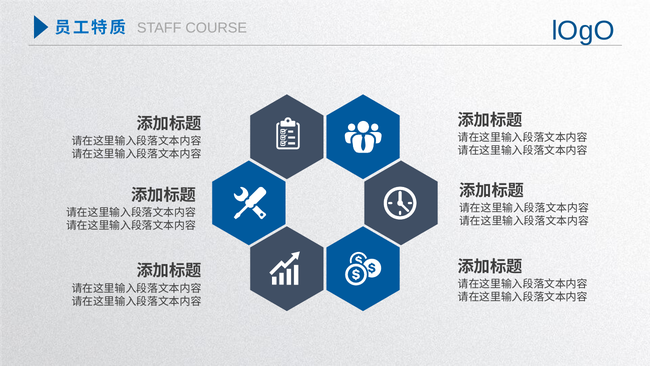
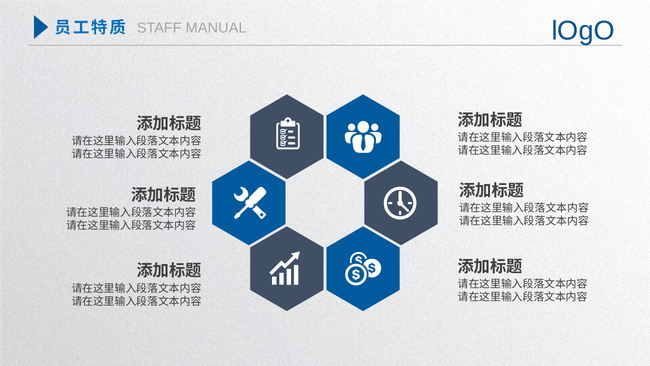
COURSE: COURSE -> MANUAL
